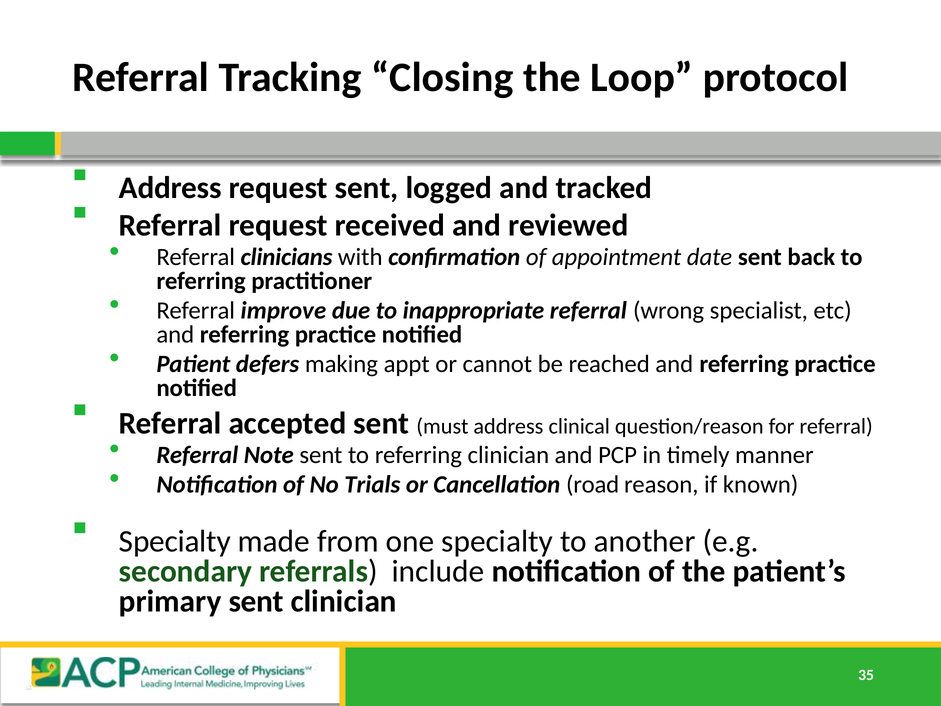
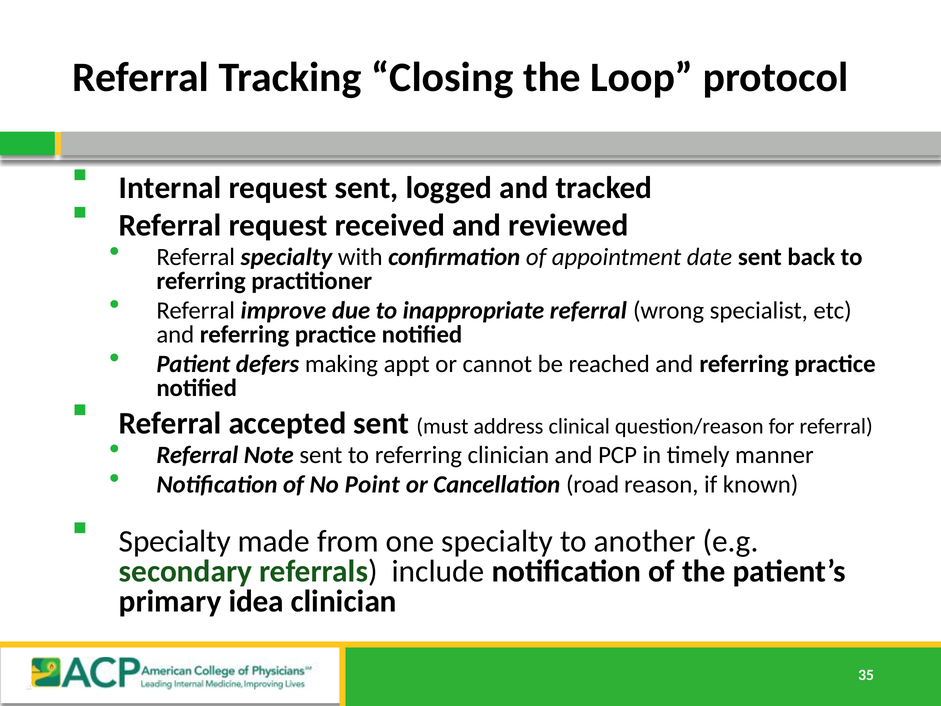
Address at (170, 188): Address -> Internal
Referral clinicians: clinicians -> specialty
Trials: Trials -> Point
primary sent: sent -> idea
